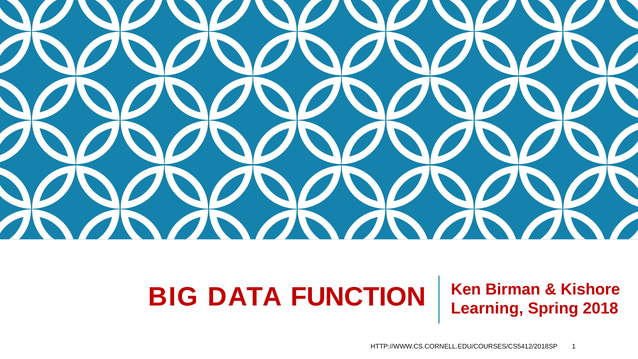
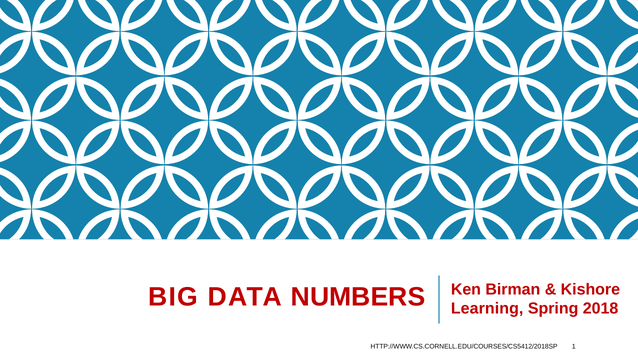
FUNCTION: FUNCTION -> NUMBERS
